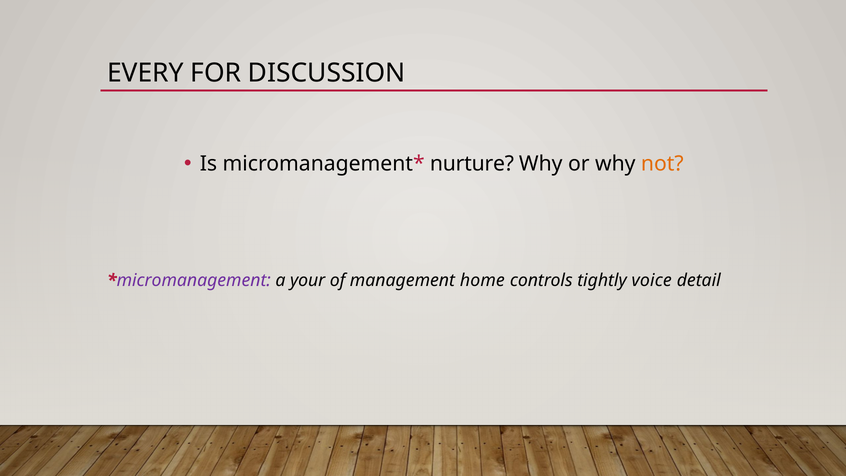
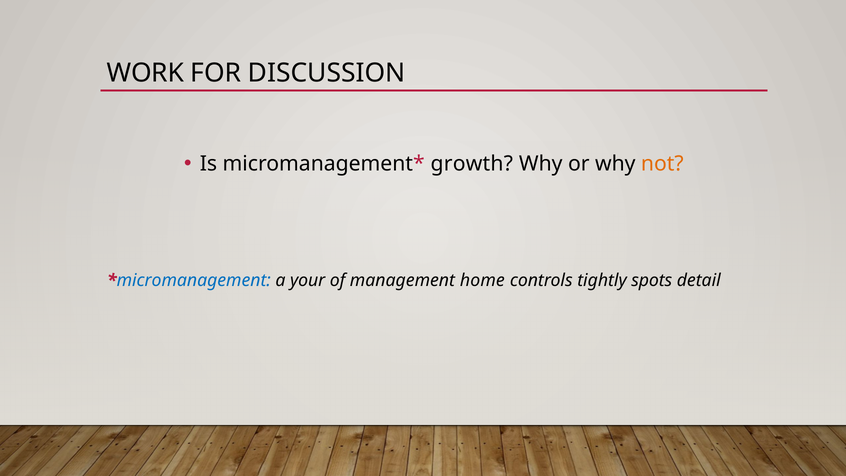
EVERY: EVERY -> WORK
nurture: nurture -> growth
micromanagement colour: purple -> blue
voice: voice -> spots
